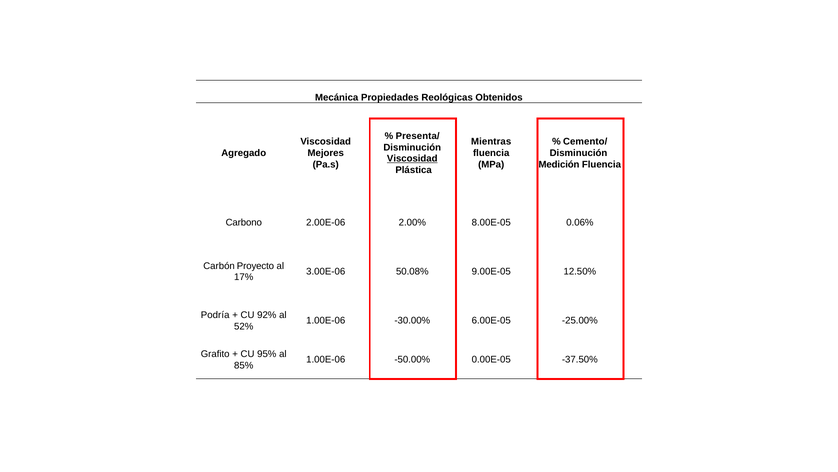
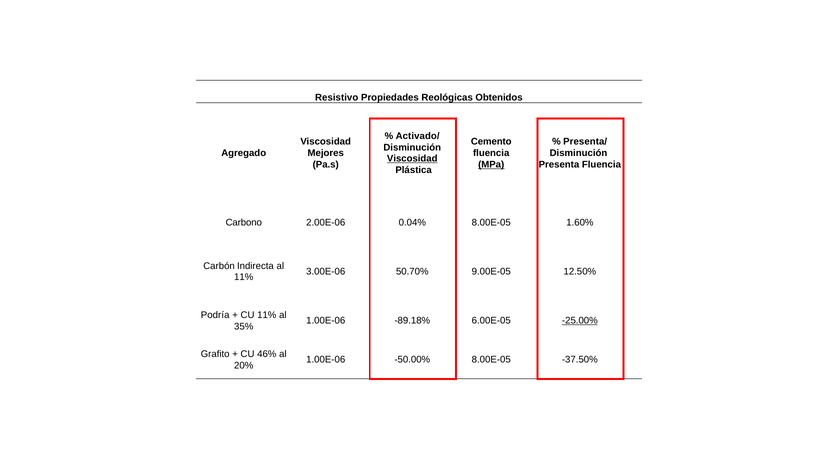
Mecánica: Mecánica -> Resistivo
Presenta/: Presenta/ -> Activado/
Mientras: Mientras -> Cemento
Cemento/: Cemento/ -> Presenta/
MPa underline: none -> present
Medición: Medición -> Presenta
2.00%: 2.00% -> 0.04%
0.06%: 0.06% -> 1.60%
Proyecto: Proyecto -> Indirecta
50.08%: 50.08% -> 50.70%
17% at (244, 277): 17% -> 11%
CU 92%: 92% -> 11%
-30.00%: -30.00% -> -89.18%
-25.00% underline: none -> present
52%: 52% -> 35%
95%: 95% -> 46%
-50.00% 0.00E-05: 0.00E-05 -> 8.00E-05
85%: 85% -> 20%
